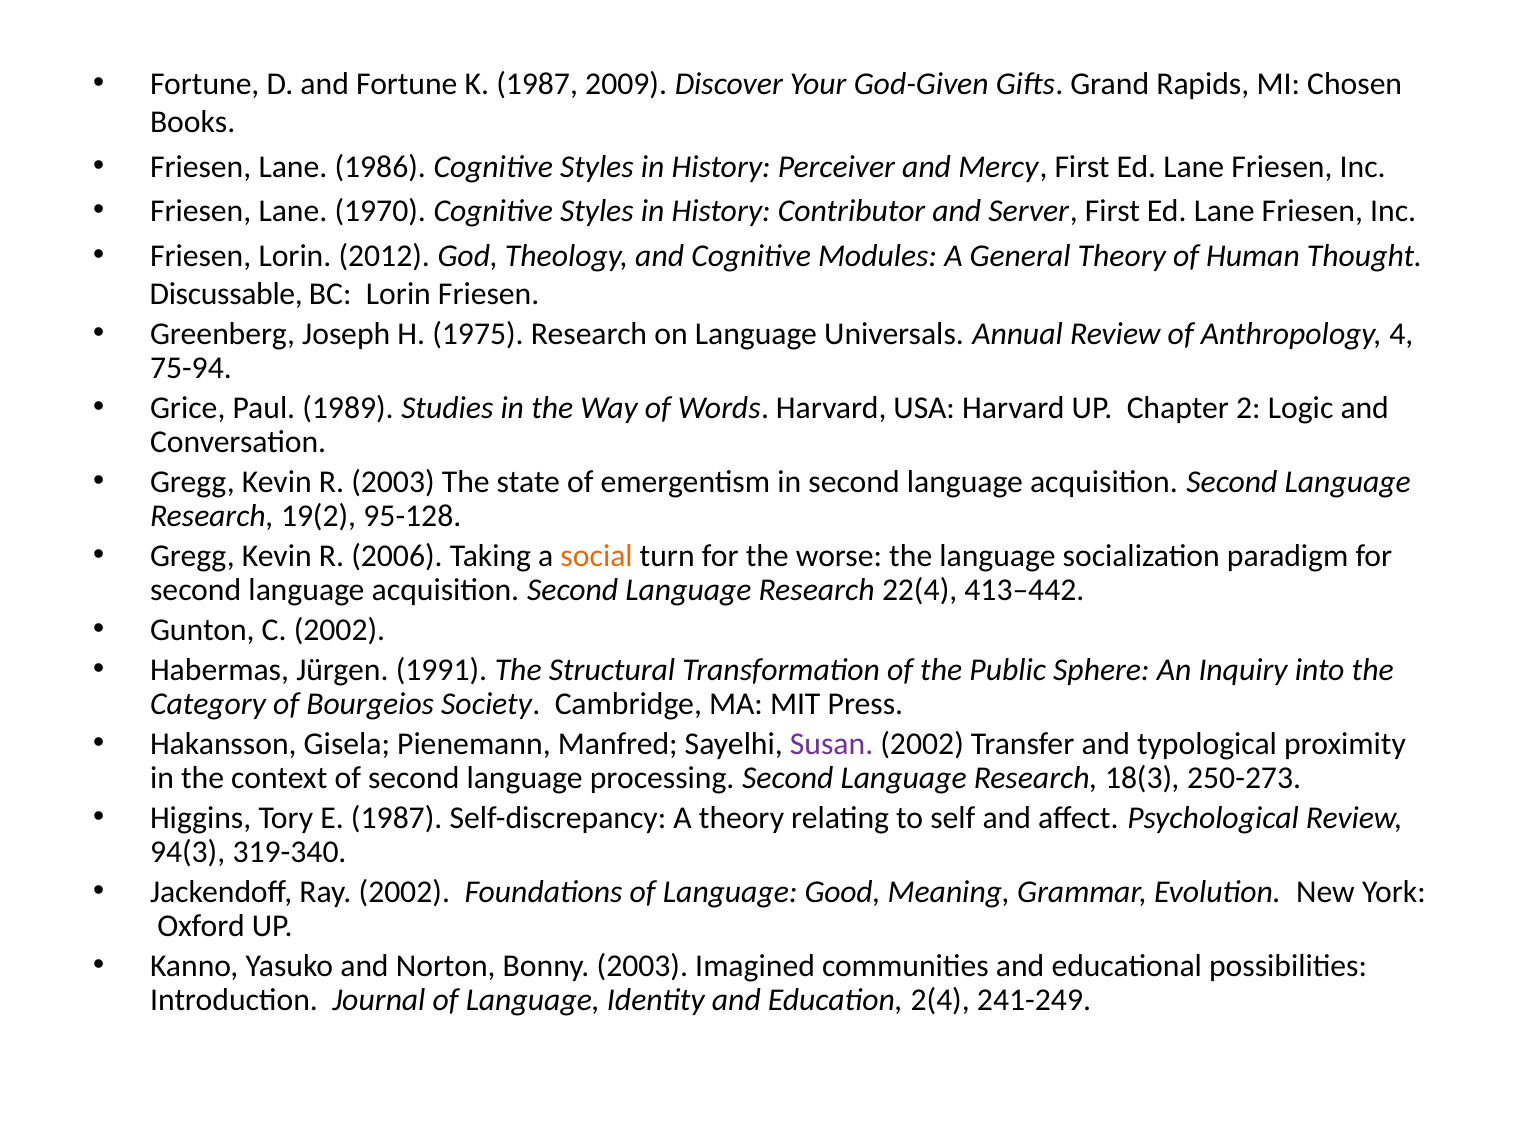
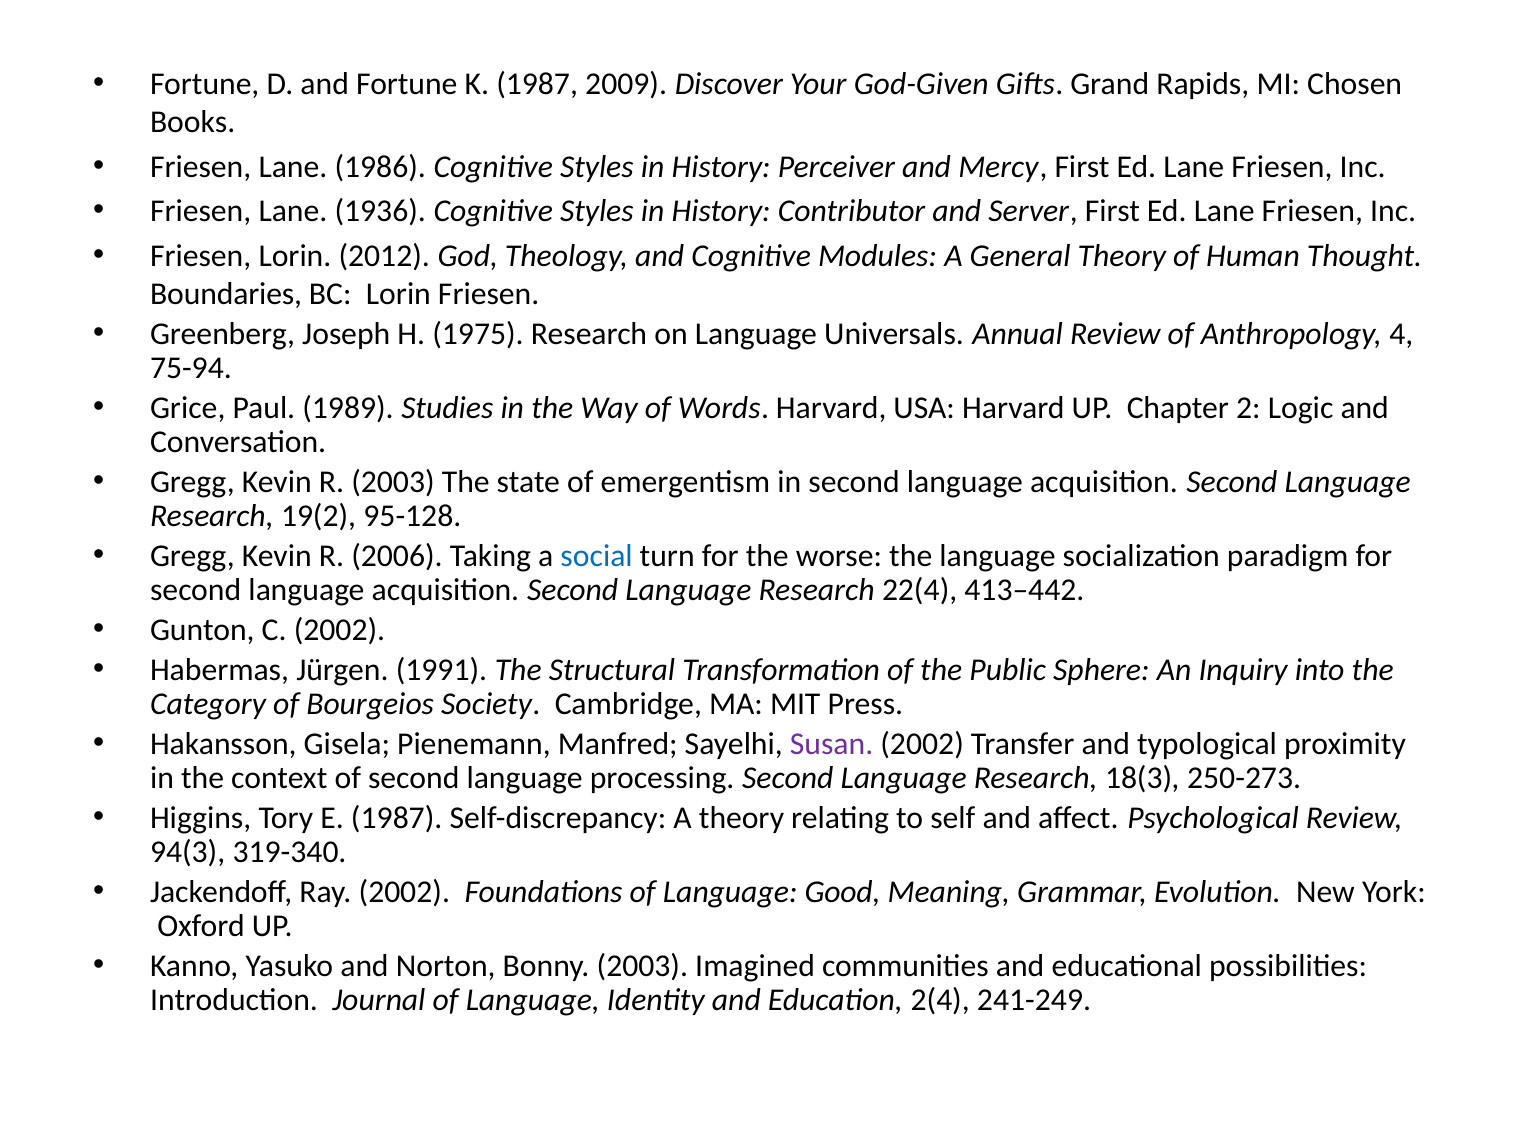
1970: 1970 -> 1936
Discussable: Discussable -> Boundaries
social colour: orange -> blue
